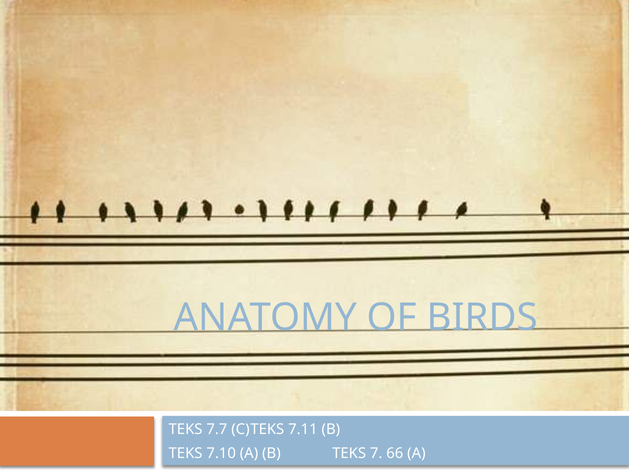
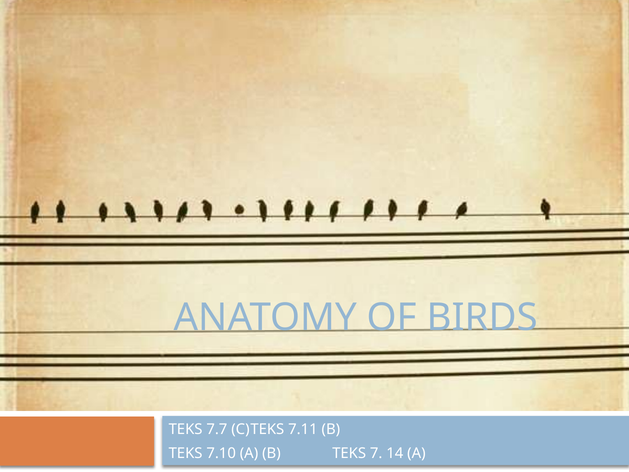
66: 66 -> 14
